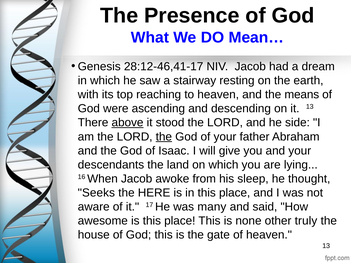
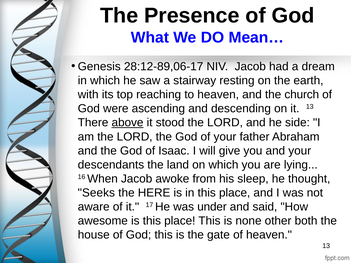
28:12-46,41-17: 28:12-46,41-17 -> 28:12-89,06-17
means: means -> church
the at (164, 137) underline: present -> none
many: many -> under
truly: truly -> both
